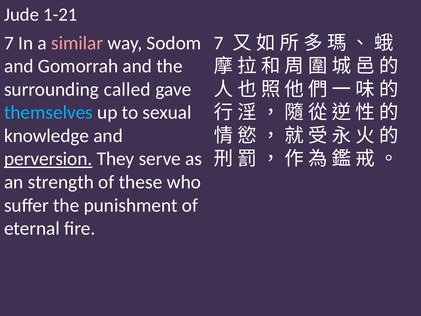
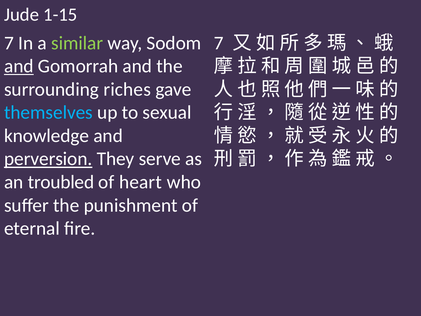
1-21: 1-21 -> 1-15
similar colour: pink -> light green
and at (19, 66) underline: none -> present
called: called -> riches
strength: strength -> troubled
these: these -> heart
